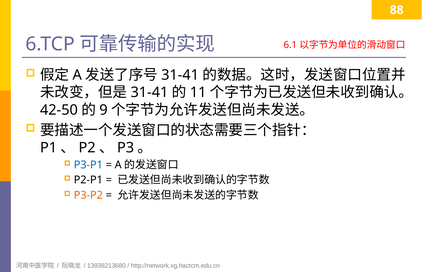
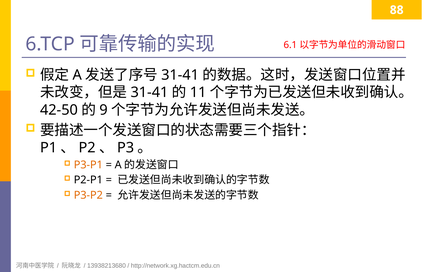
P3-P1 colour: blue -> orange
